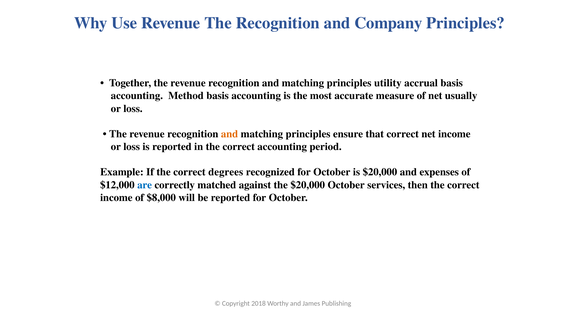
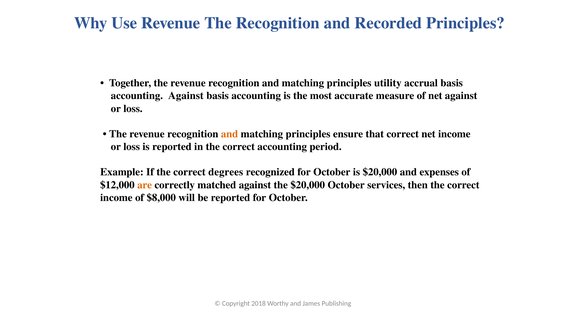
Company: Company -> Recorded
accounting Method: Method -> Against
net usually: usually -> against
are colour: blue -> orange
